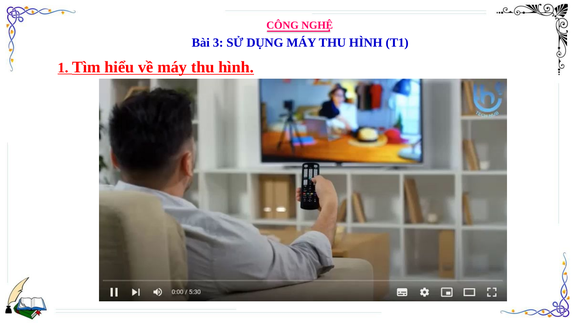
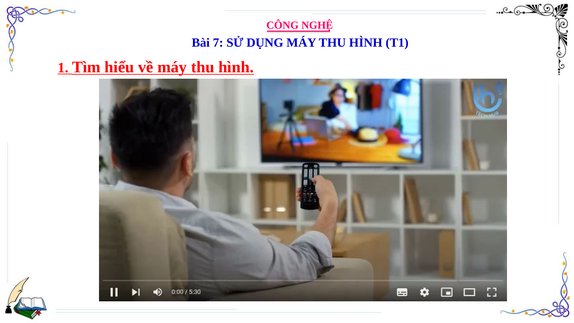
3: 3 -> 7
